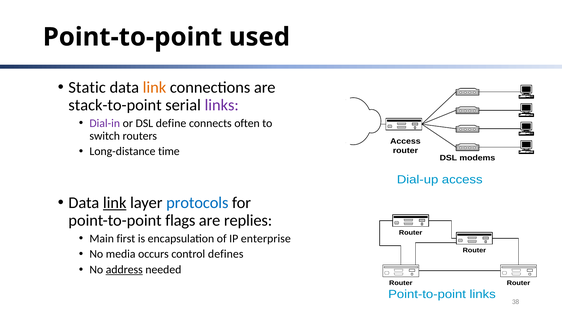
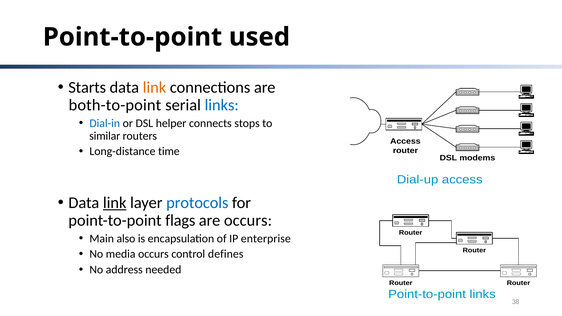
Static: Static -> Starts
stack-to-point: stack-to-point -> both-to-point
links at (222, 105) colour: purple -> blue
Dial-in colour: purple -> blue
define: define -> helper
often: often -> stops
switch: switch -> similar
are replies: replies -> occurs
first: first -> also
address underline: present -> none
